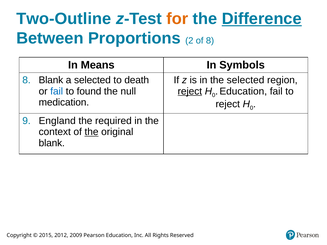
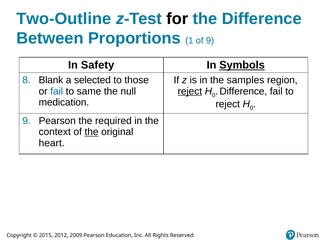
for colour: orange -> black
Difference at (262, 19) underline: present -> none
2: 2 -> 1
of 8: 8 -> 9
Means: Means -> Safety
Symbols underline: none -> present
death: death -> those
the selected: selected -> samples
found: found -> same
Education at (243, 91): Education -> Difference
England at (57, 121): England -> Pearson
blank at (52, 143): blank -> heart
